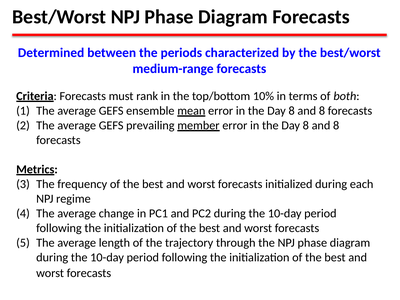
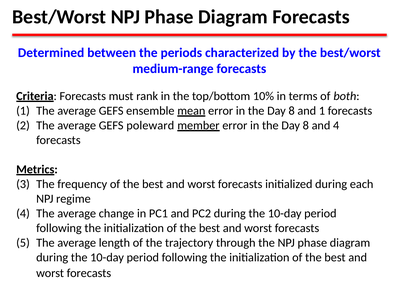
8 at (322, 111): 8 -> 1
prevailing: prevailing -> poleward
8 at (336, 125): 8 -> 4
